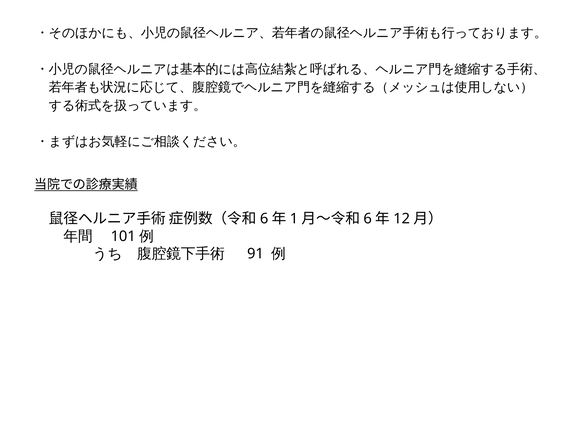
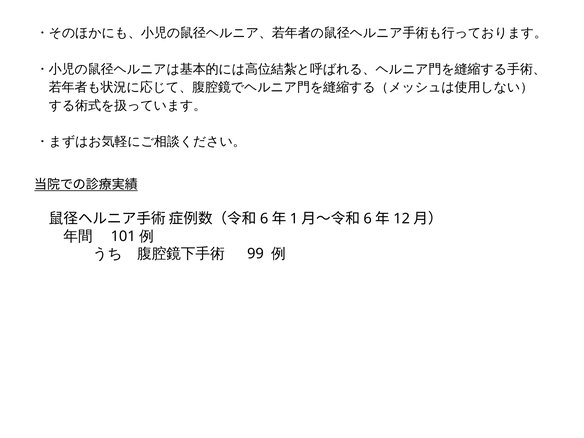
91: 91 -> 99
